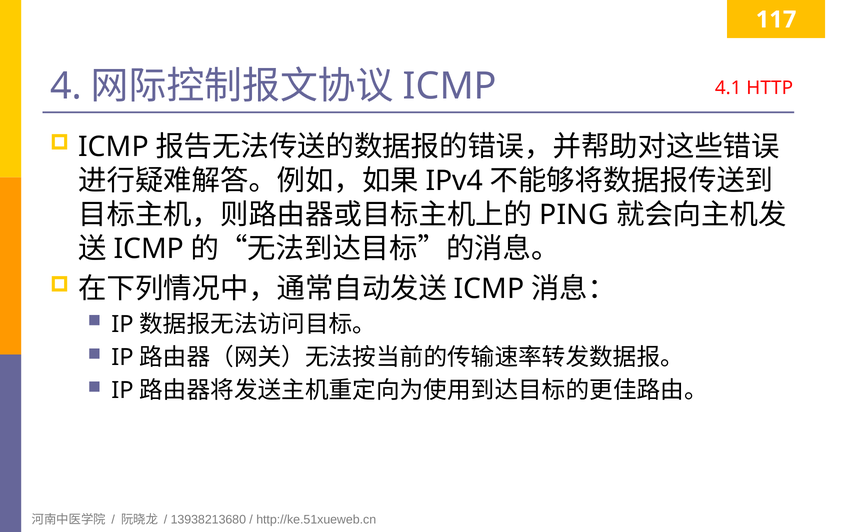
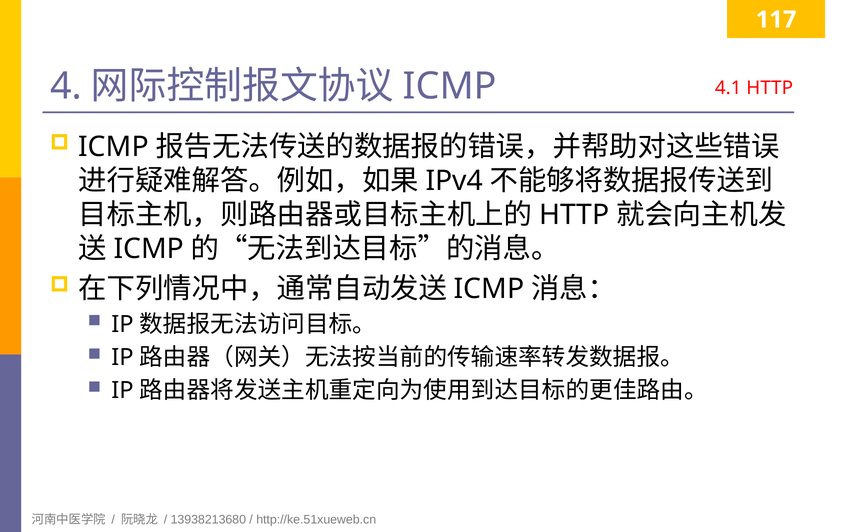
PING at (574, 215): PING -> HTTP
